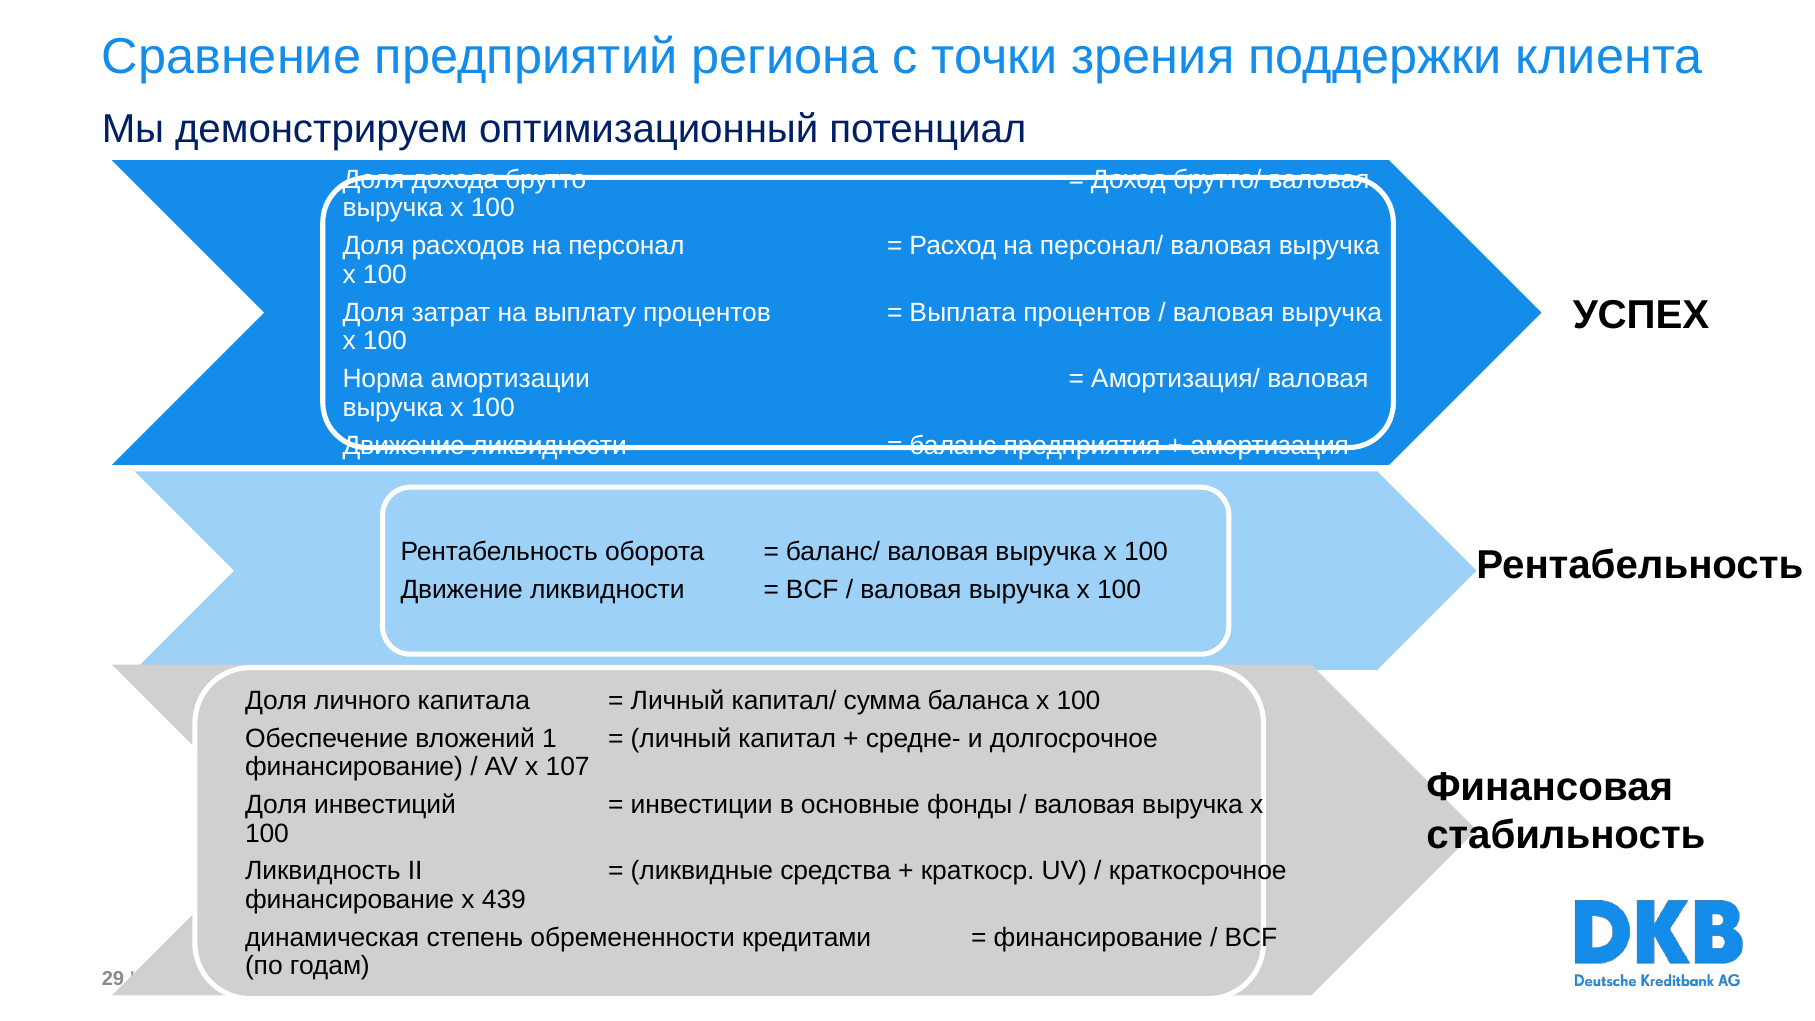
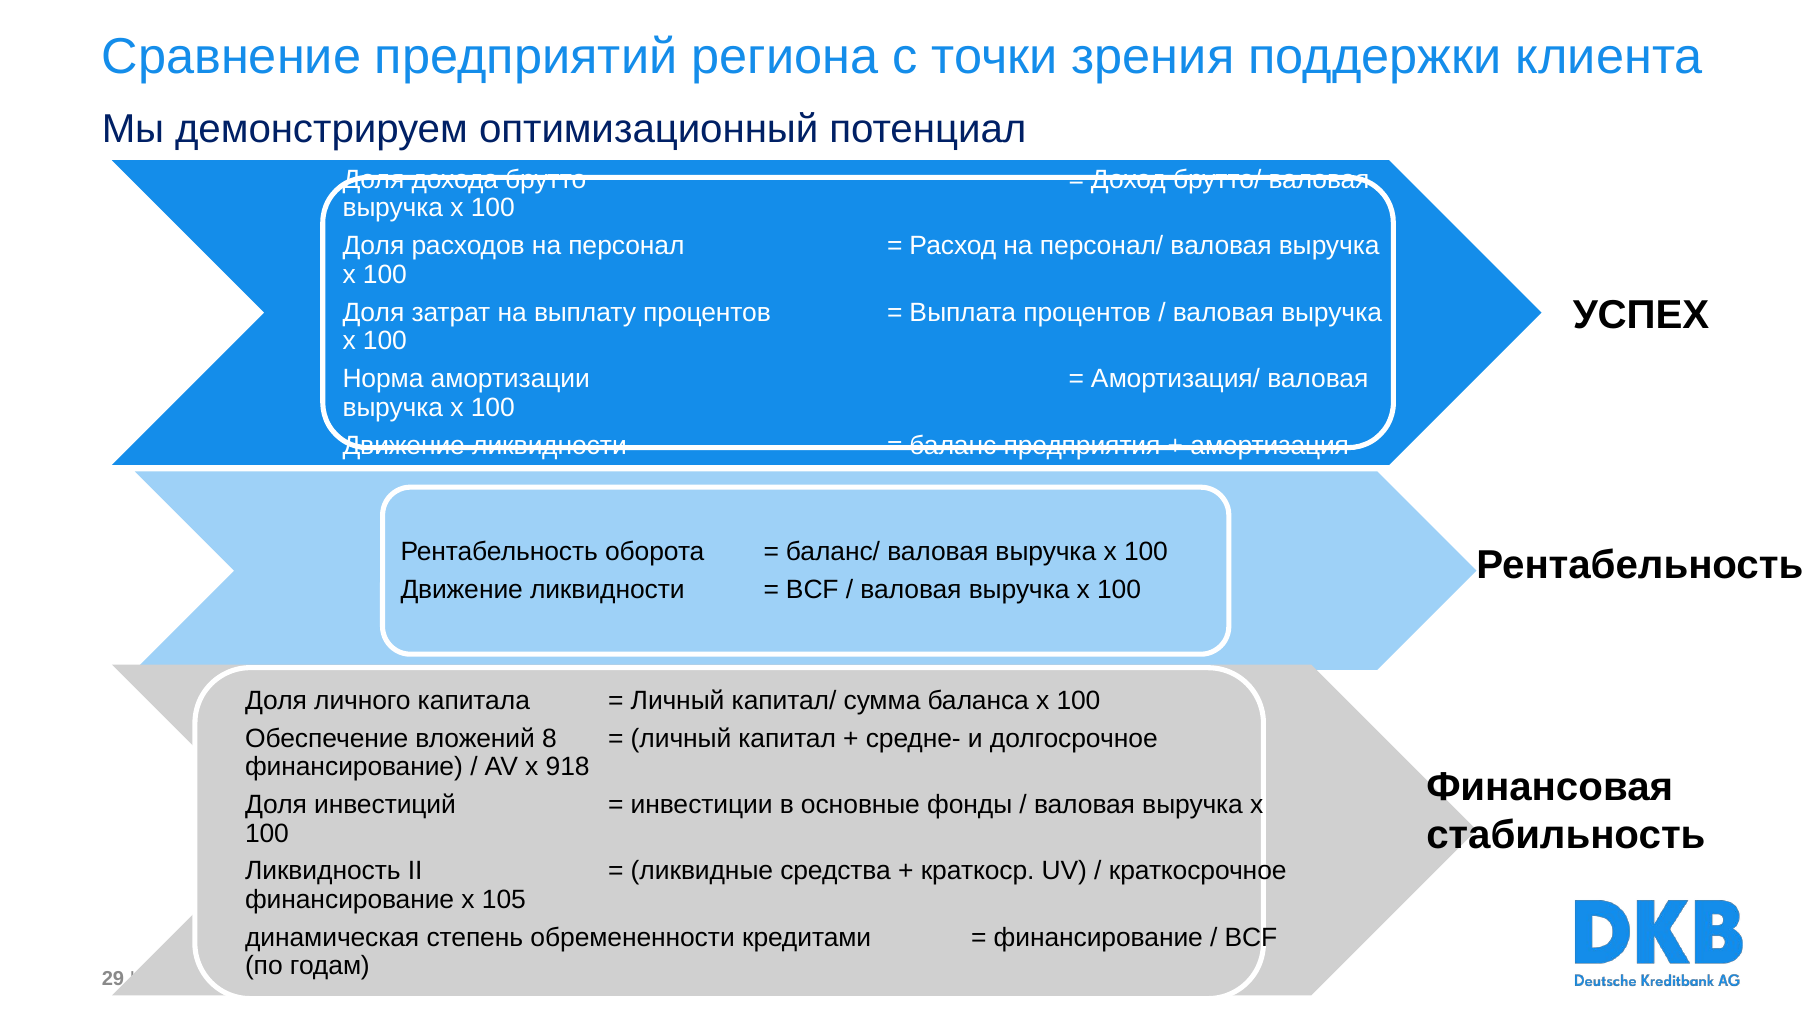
1: 1 -> 8
107: 107 -> 918
439: 439 -> 105
